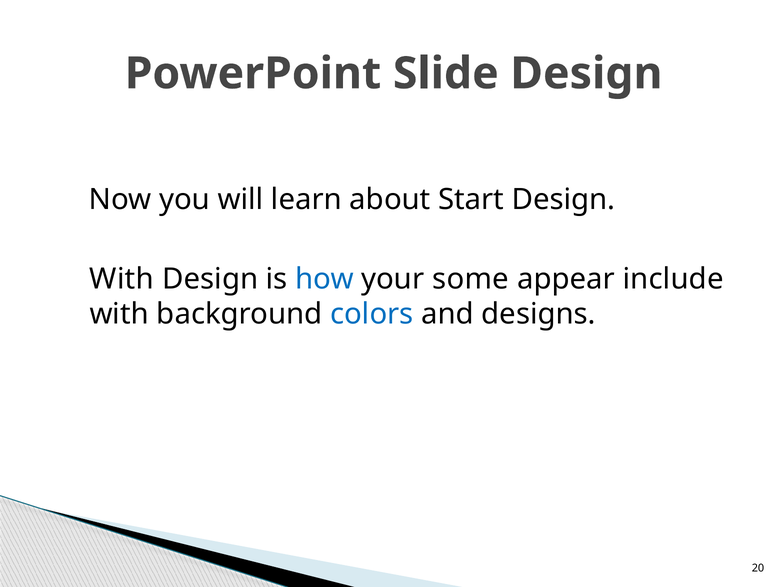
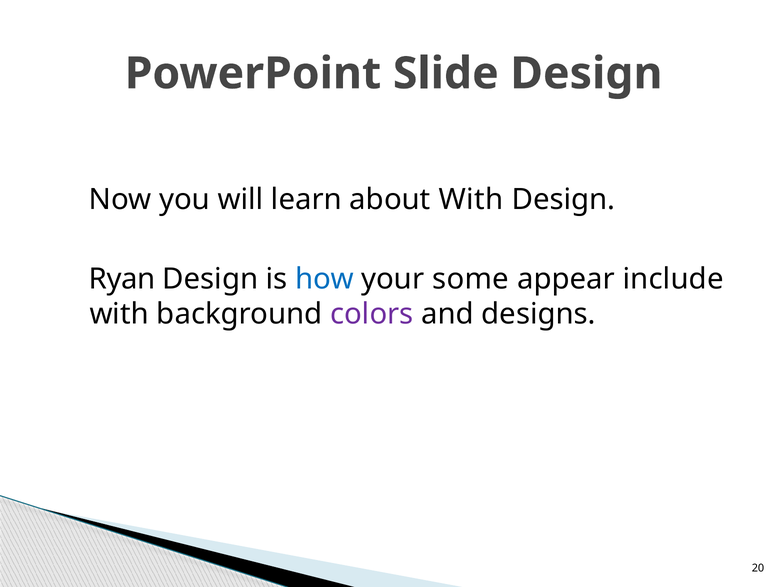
about Start: Start -> With
With at (122, 279): With -> Ryan
colors colour: blue -> purple
